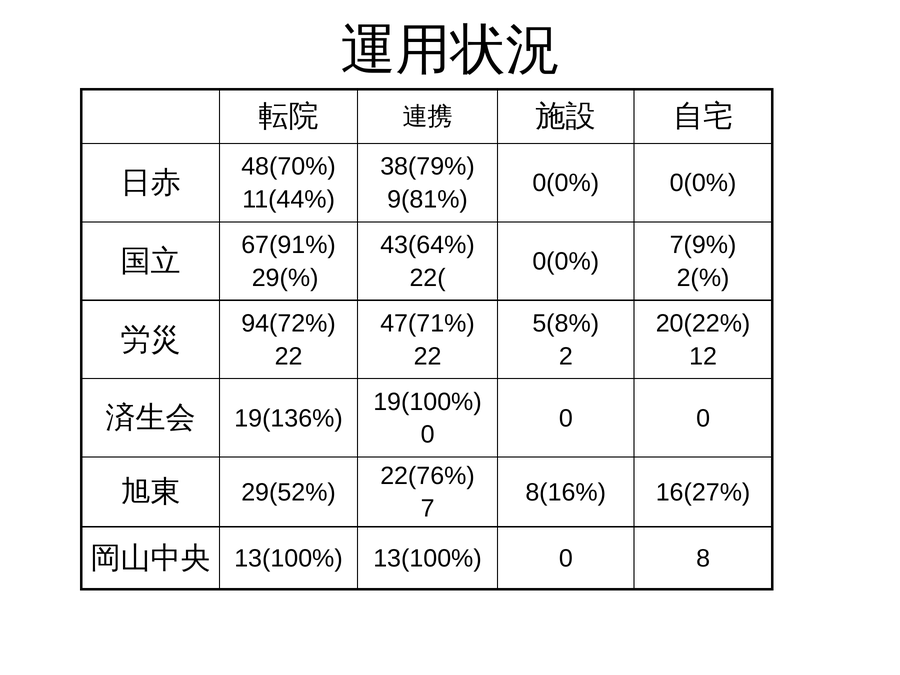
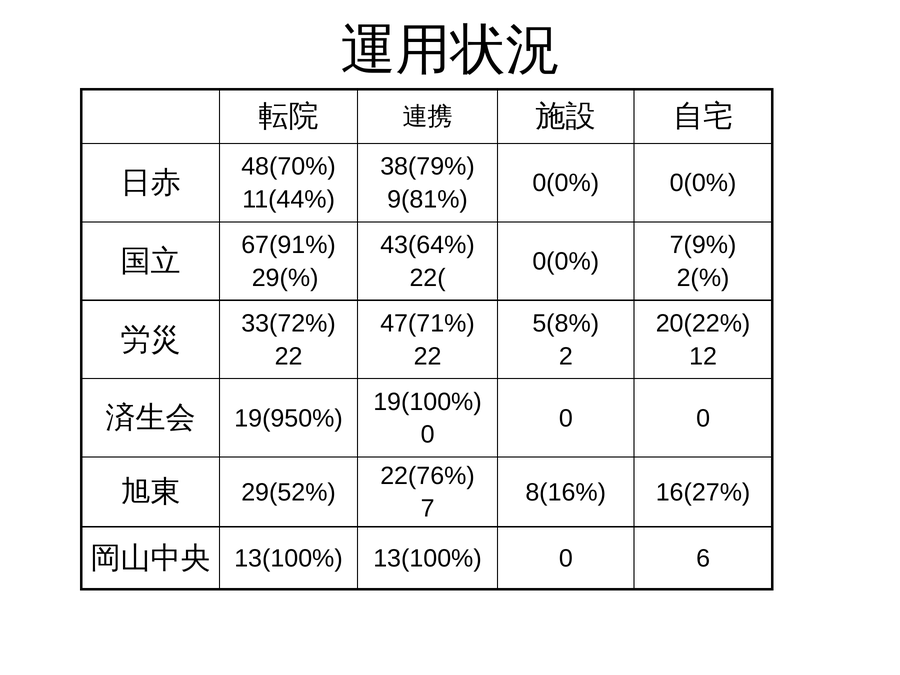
94(72%: 94(72% -> 33(72%
19(136%: 19(136% -> 19(950%
8: 8 -> 6
